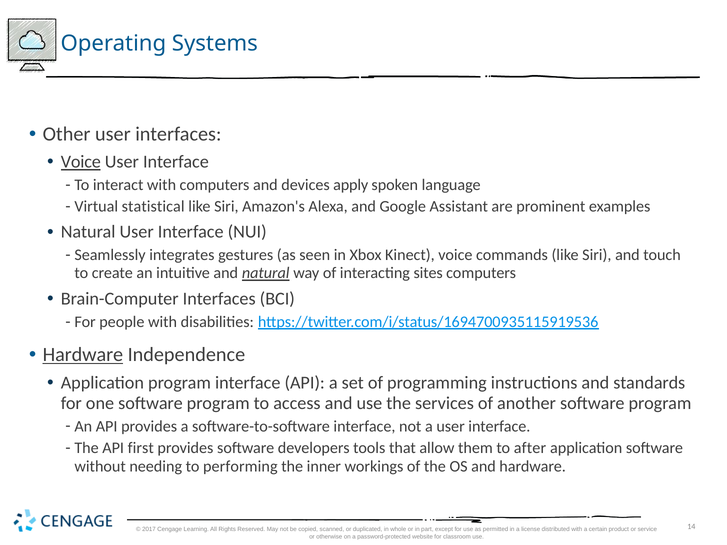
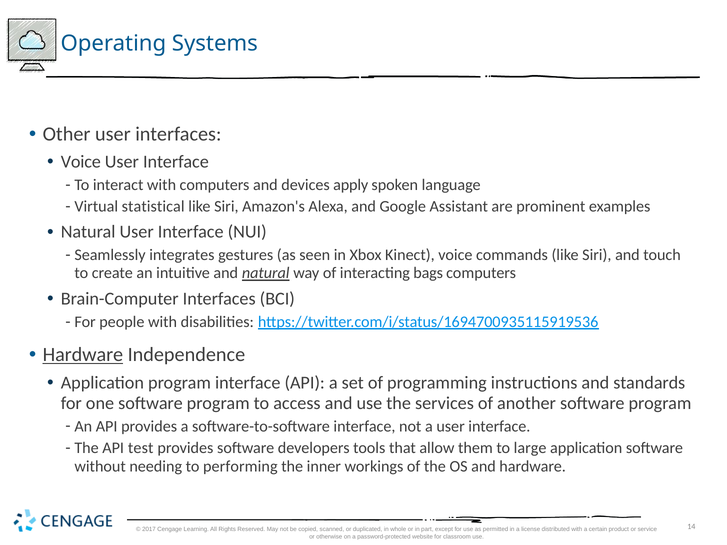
Voice at (81, 162) underline: present -> none
sites: sites -> bags
first: first -> test
after: after -> large
